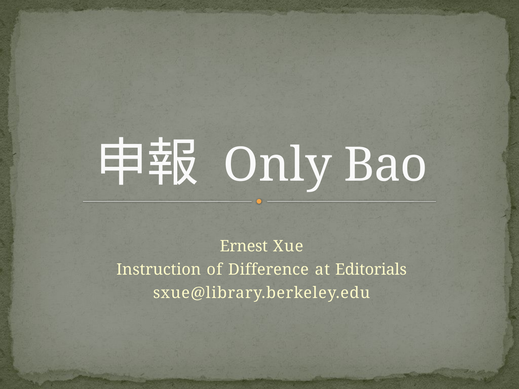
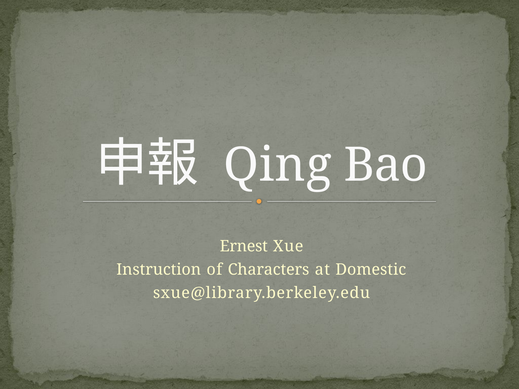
Only: Only -> Qing
Difference: Difference -> Characters
Editorials: Editorials -> Domestic
